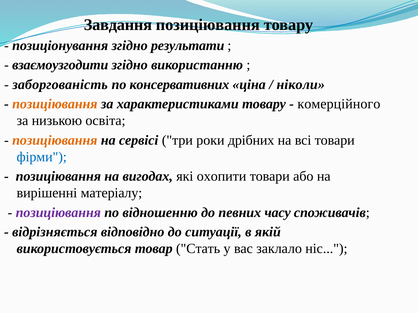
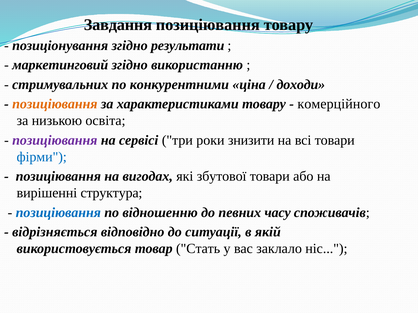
взаємоузгодити: взаємоузгодити -> маркетинговий
заборгованість: заборгованість -> стримувальних
консервативних: консервативних -> конкурентними
ніколи: ніколи -> доходи
позиціювання at (55, 140) colour: orange -> purple
дрібних: дрібних -> знизити
охопити: охопити -> збутової
матеріалу: матеріалу -> структура
позиціювання at (58, 213) colour: purple -> blue
